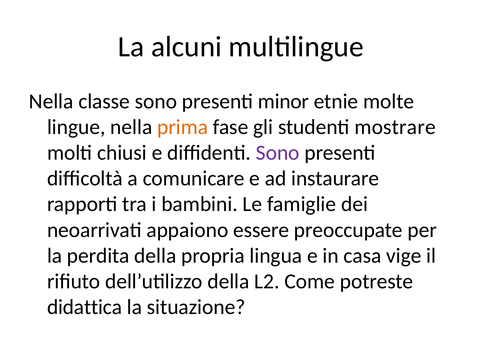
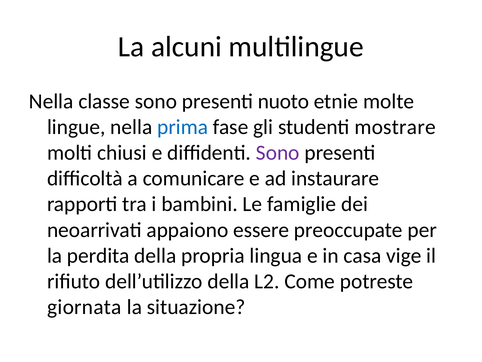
minor: minor -> nuoto
prima colour: orange -> blue
didattica: didattica -> giornata
